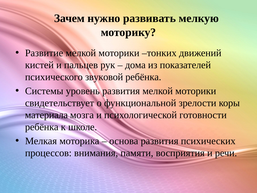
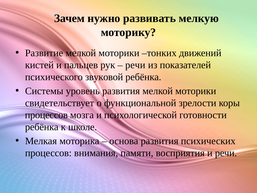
дома at (135, 65): дома -> речи
материала at (46, 115): материала -> процессов
